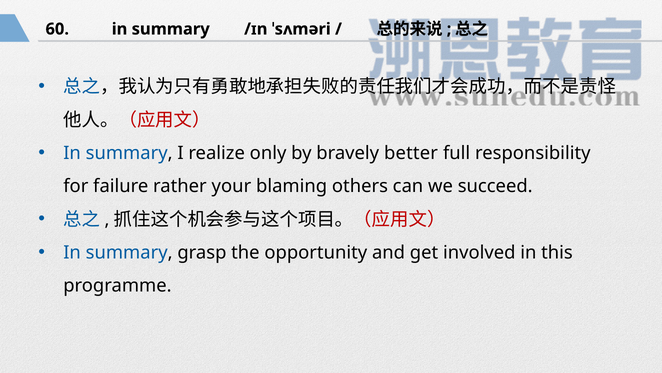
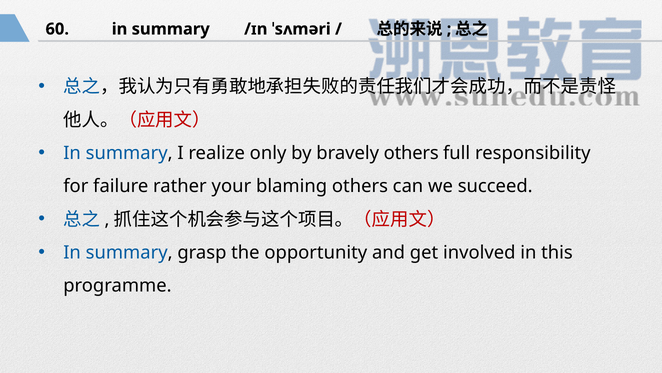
bravely better: better -> others
